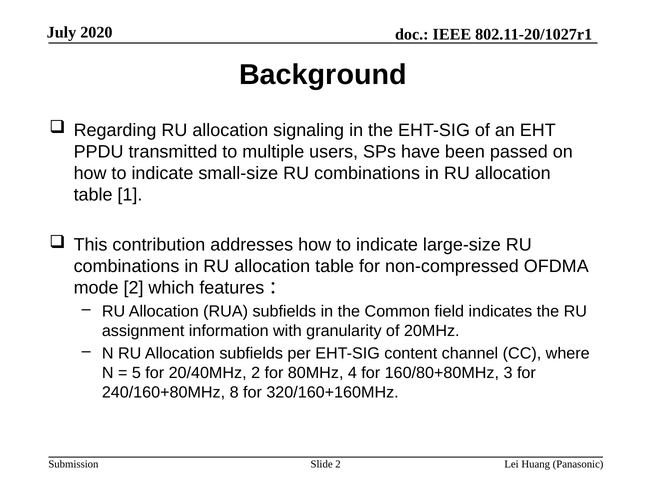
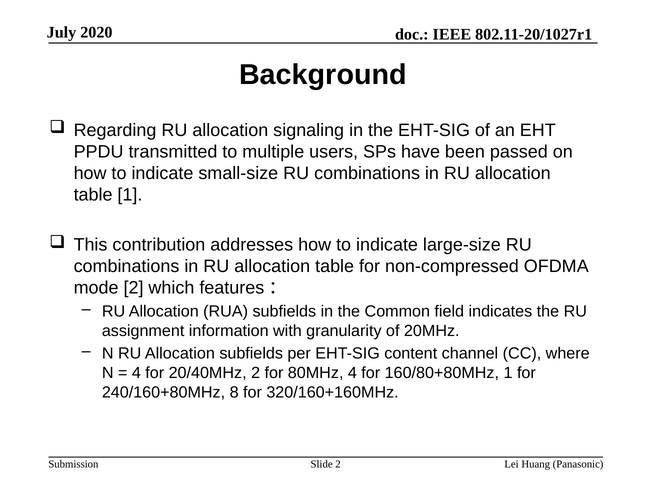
5 at (136, 373): 5 -> 4
160/80+80MHz 3: 3 -> 1
